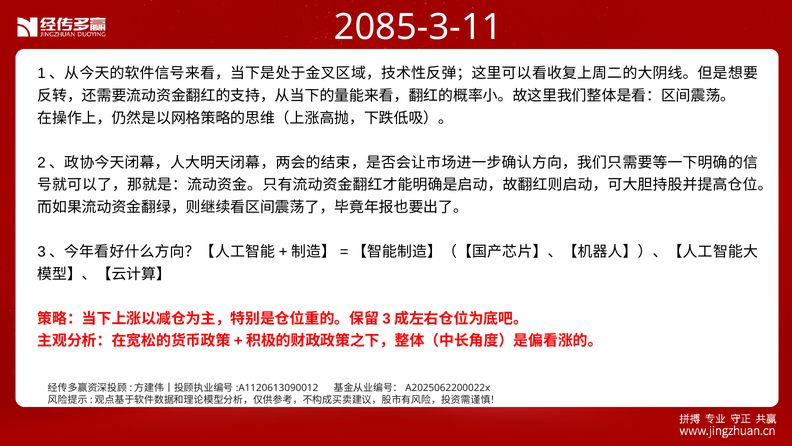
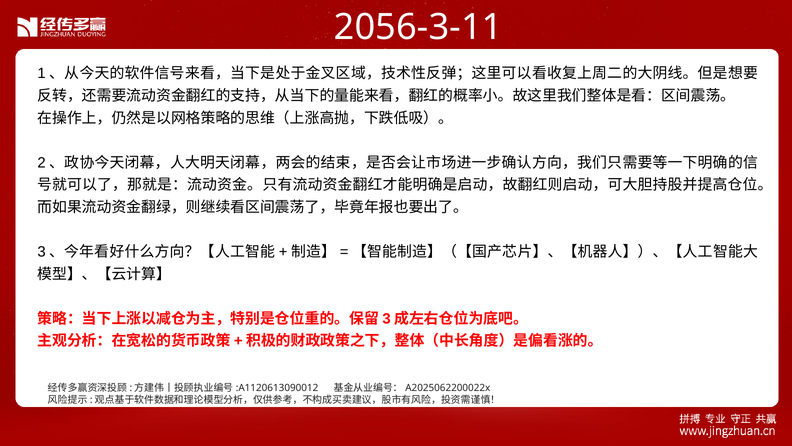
2085-3-11: 2085-3-11 -> 2056-3-11
